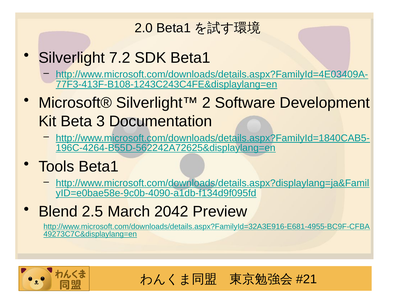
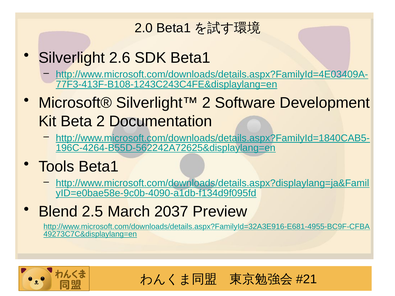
7.2: 7.2 -> 2.6
Beta 3: 3 -> 2
2042: 2042 -> 2037
